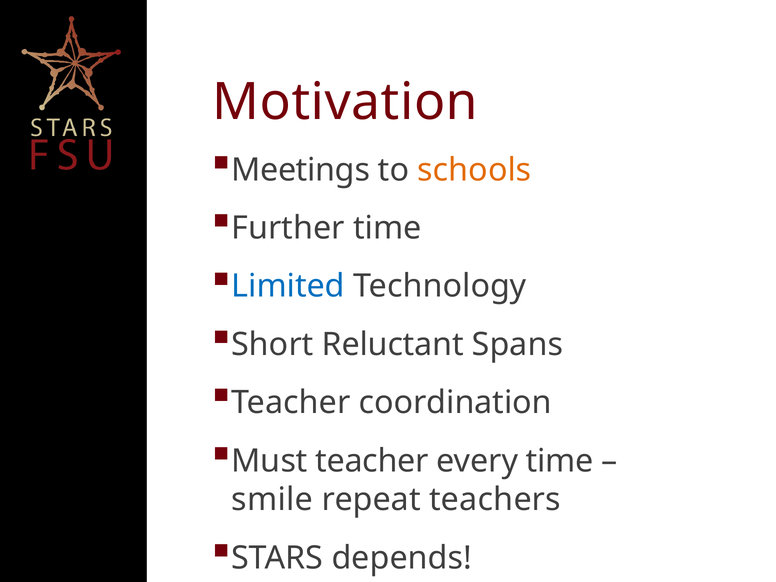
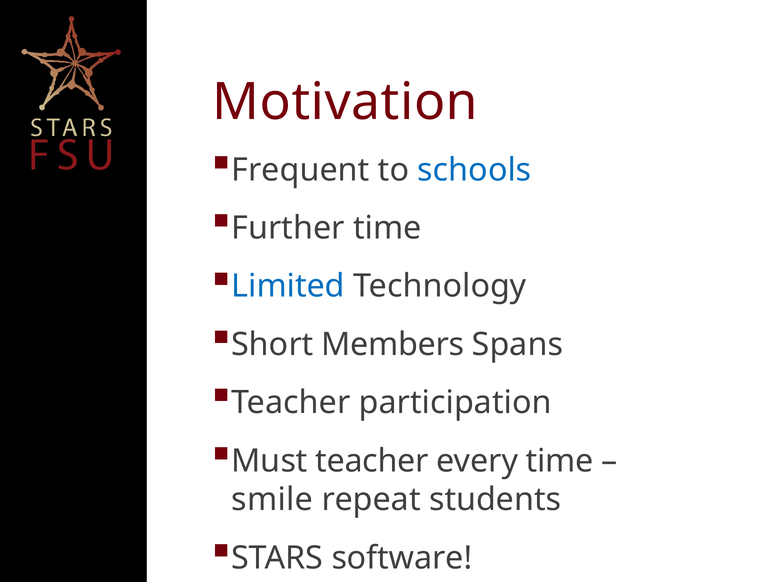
Meetings: Meetings -> Frequent
schools colour: orange -> blue
Reluctant: Reluctant -> Members
coordination: coordination -> participation
teachers: teachers -> students
depends: depends -> software
